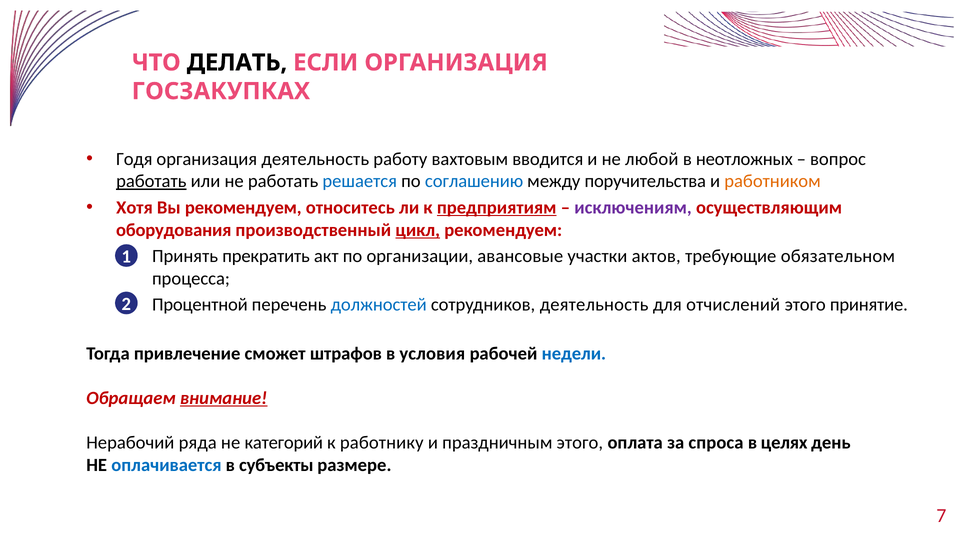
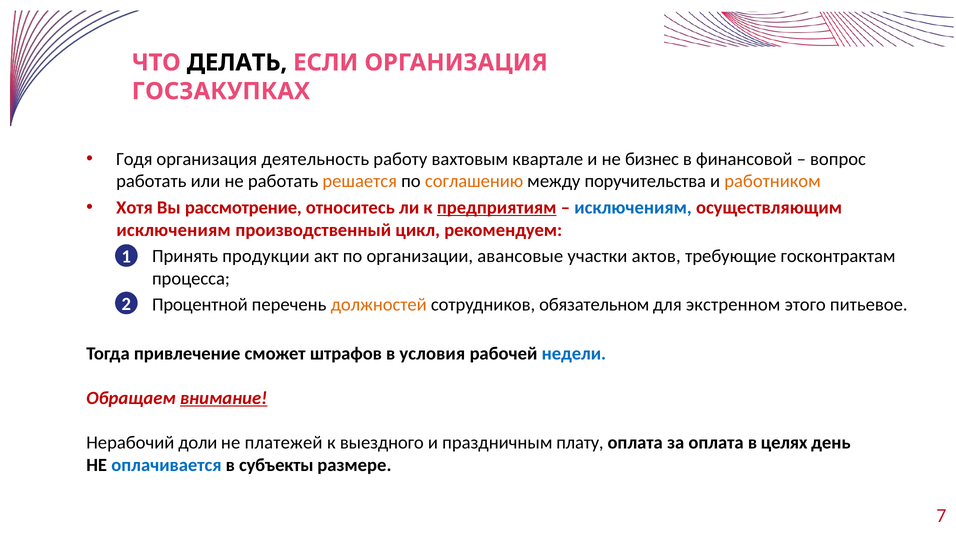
вводится: вводится -> квартале
любой: любой -> бизнес
неотложных: неотложных -> финансовой
работать at (151, 181) underline: present -> none
решается colour: blue -> orange
соглашению colour: blue -> orange
Вы рекомендуем: рекомендуем -> рассмотрение
исключениям at (633, 207) colour: purple -> blue
оборудования at (174, 230): оборудования -> исключениям
цикл underline: present -> none
прекратить: прекратить -> продукции
обязательном: обязательном -> госконтрактам
должностей colour: blue -> orange
сотрудников деятельность: деятельность -> обязательном
отчислений: отчислений -> экстренном
принятие: принятие -> питьевое
ряда: ряда -> доли
категорий: категорий -> платежей
работнику: работнику -> выездного
праздничным этого: этого -> плату
за спроса: спроса -> оплата
